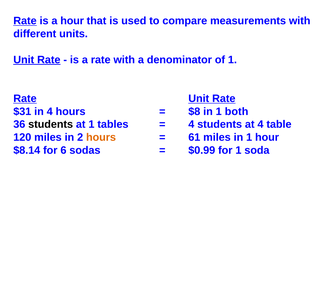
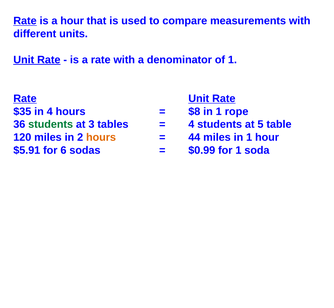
$31: $31 -> $35
both: both -> rope
students at (51, 124) colour: black -> green
at 1: 1 -> 3
at 4: 4 -> 5
61: 61 -> 44
$8.14: $8.14 -> $5.91
